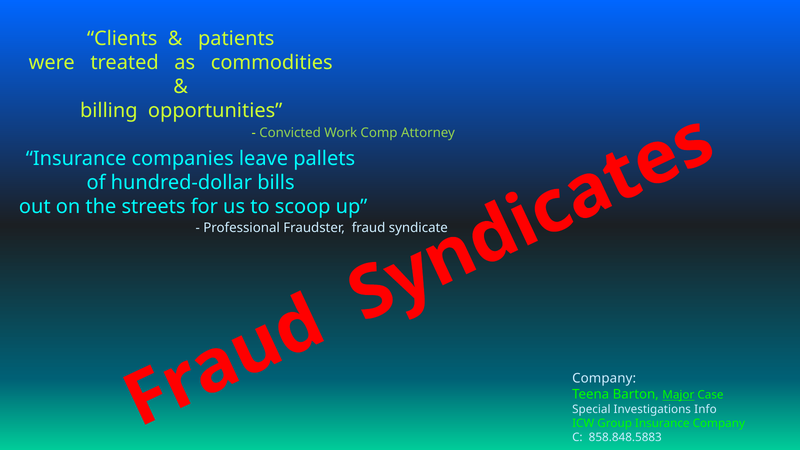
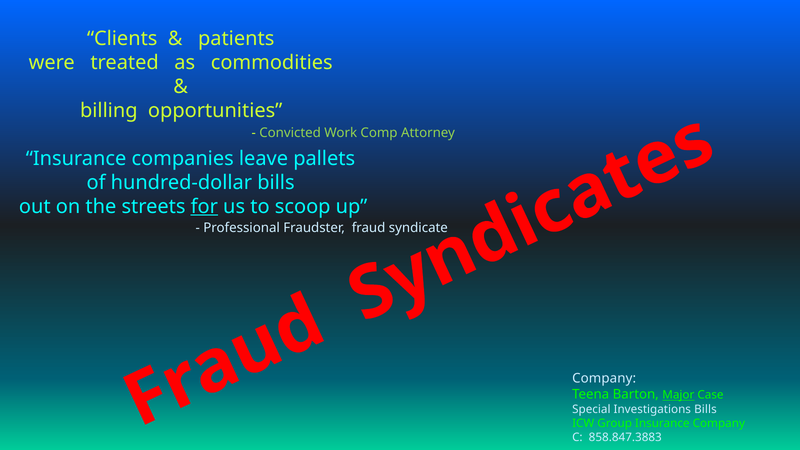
for underline: none -> present
Investigations Info: Info -> Bills
858.848.5883: 858.848.5883 -> 858.847.3883
